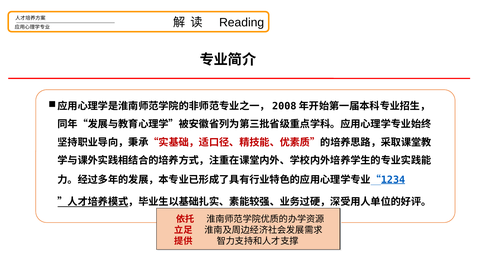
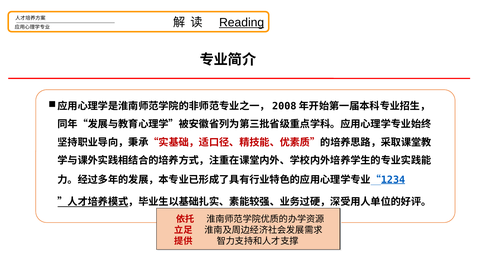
Reading underline: none -> present
